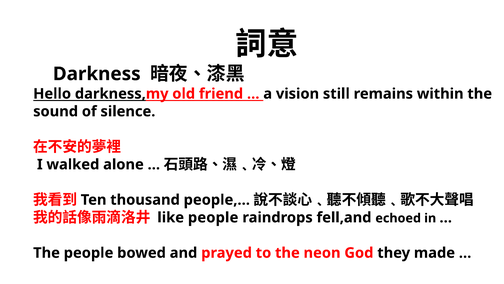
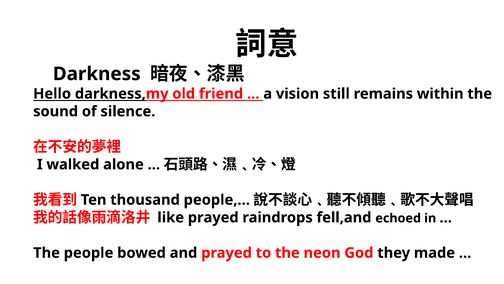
like people: people -> prayed
